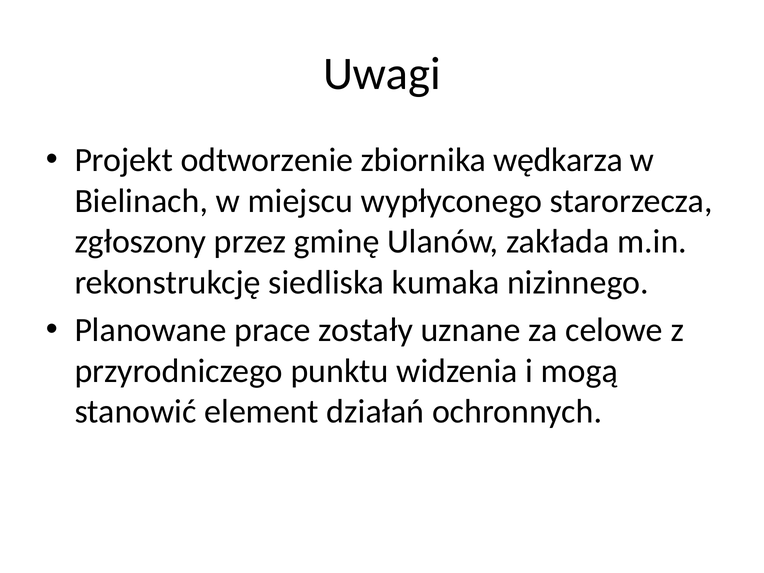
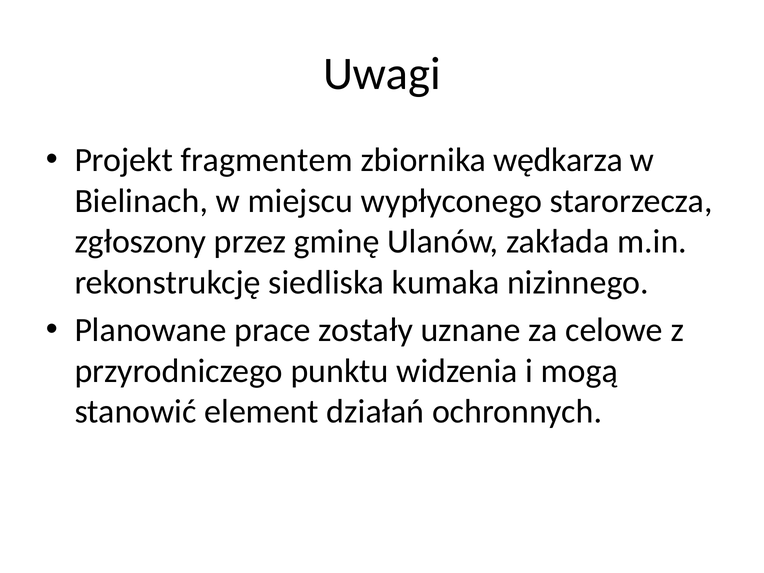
odtworzenie: odtworzenie -> fragmentem
